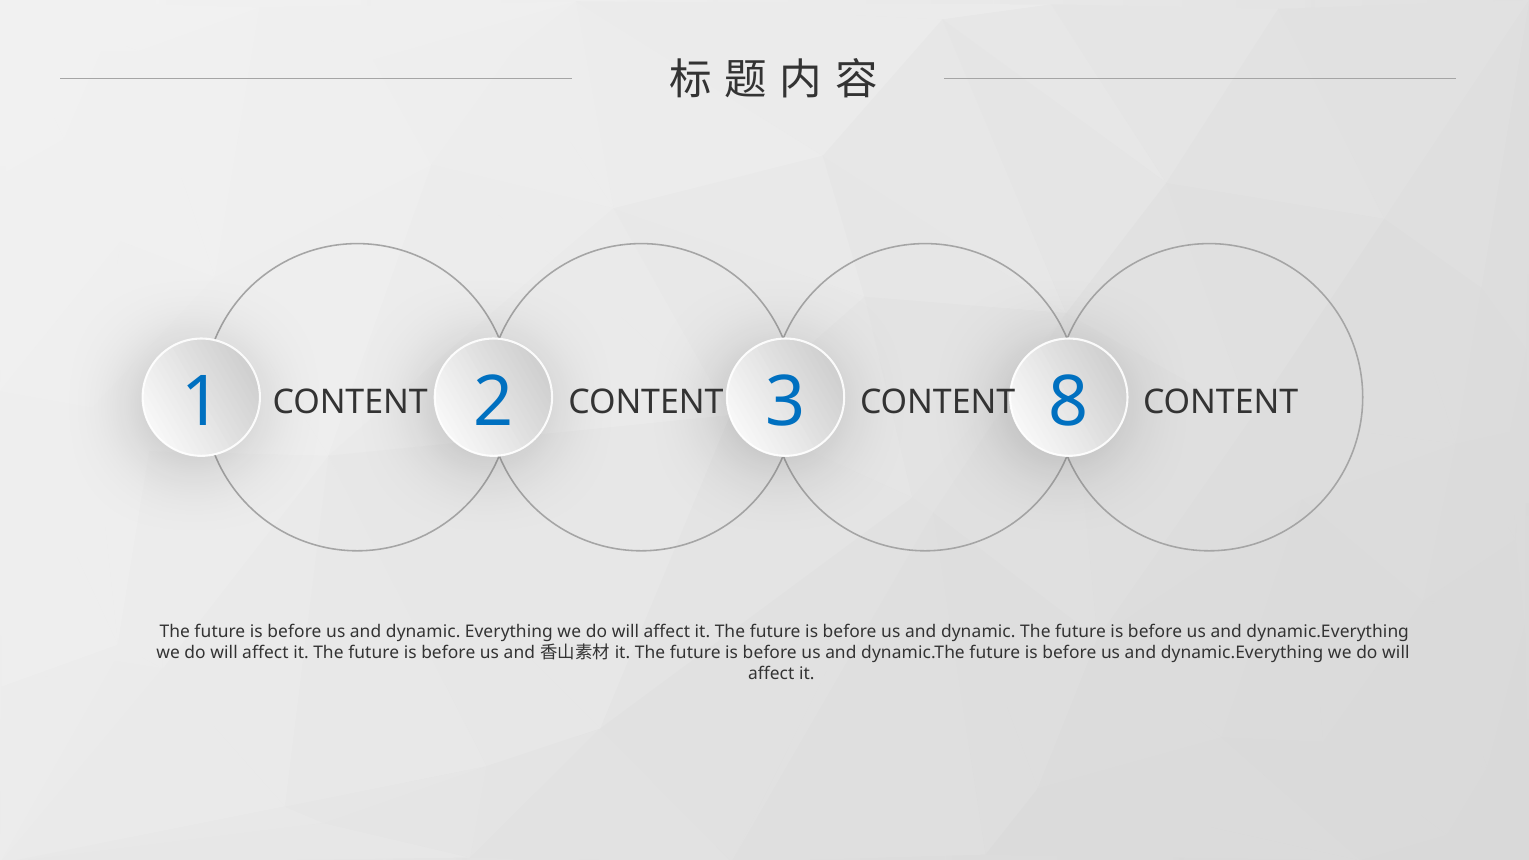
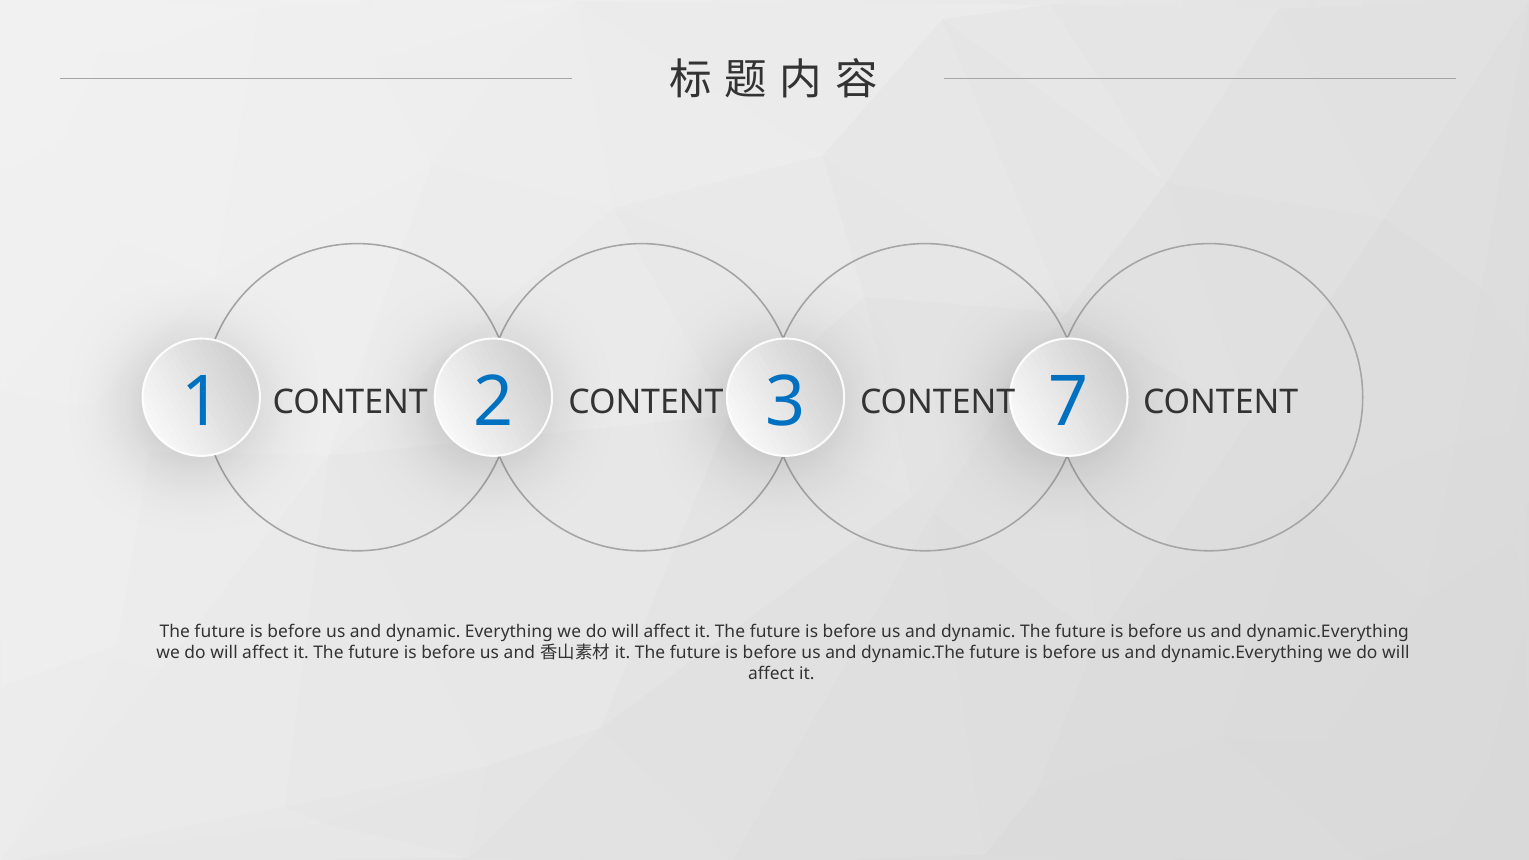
8: 8 -> 7
